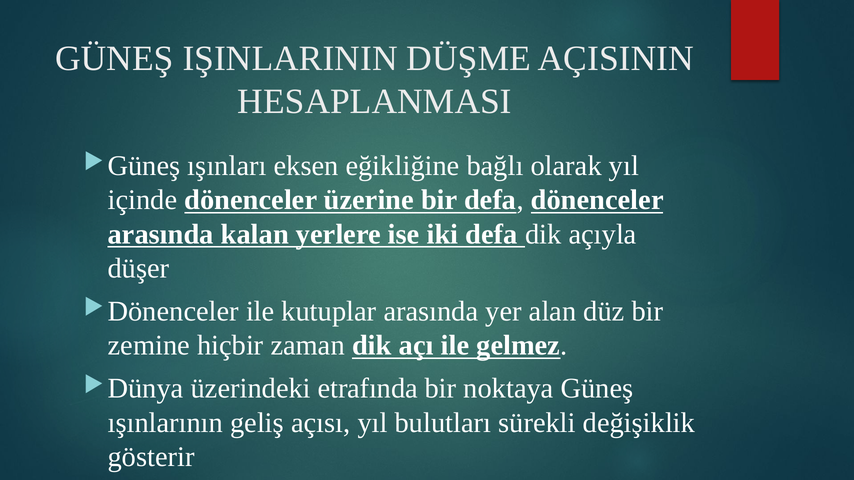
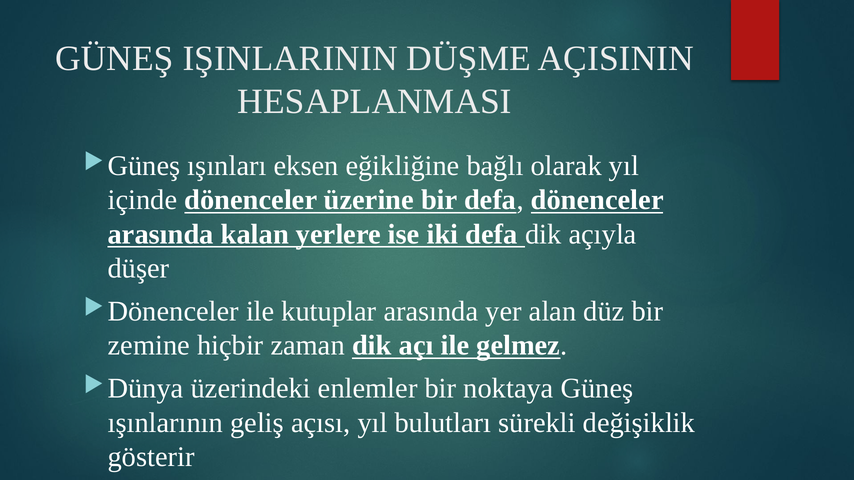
etrafında: etrafında -> enlemler
